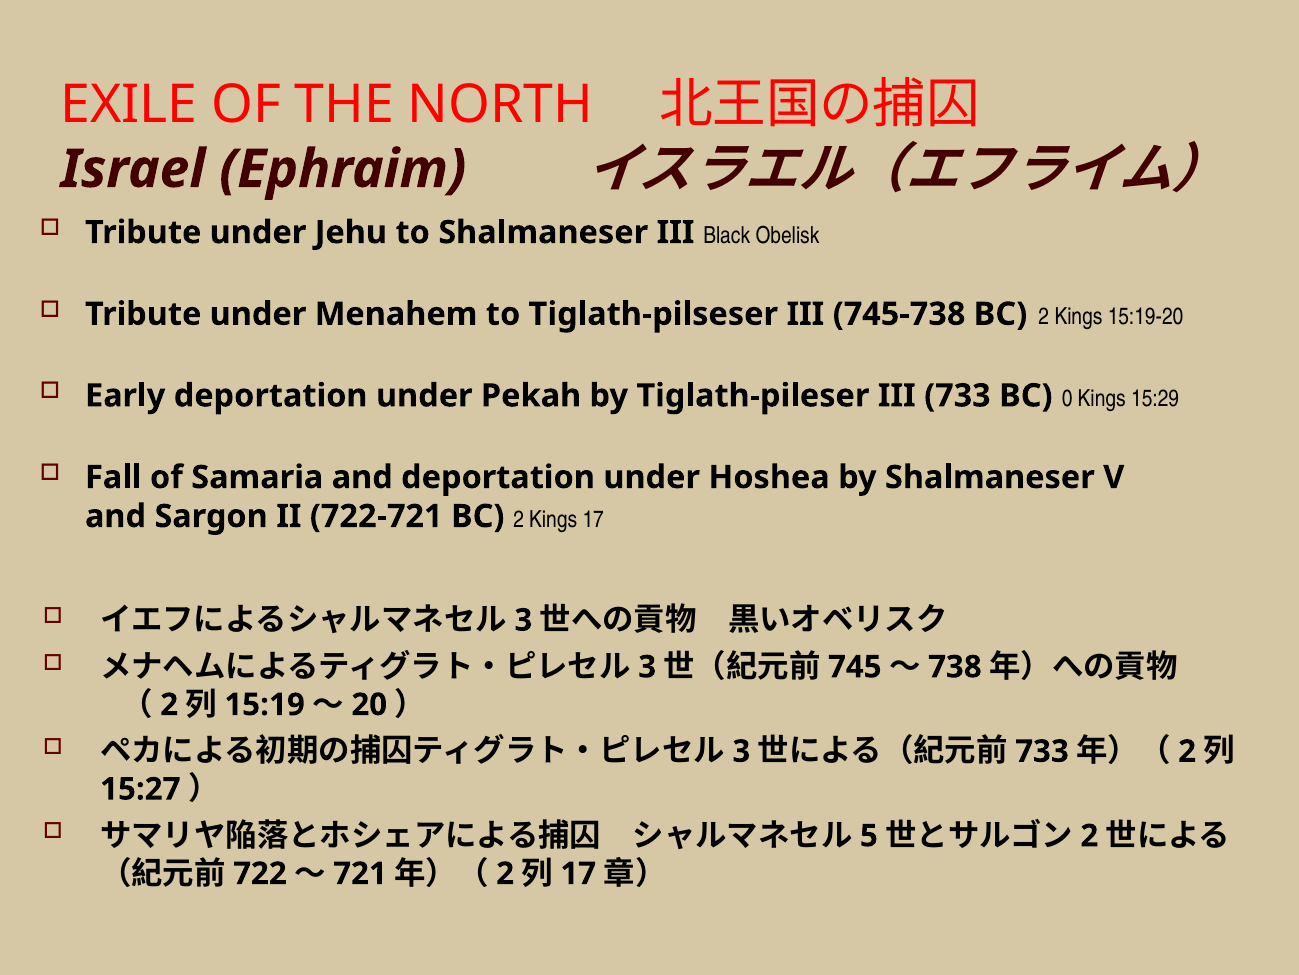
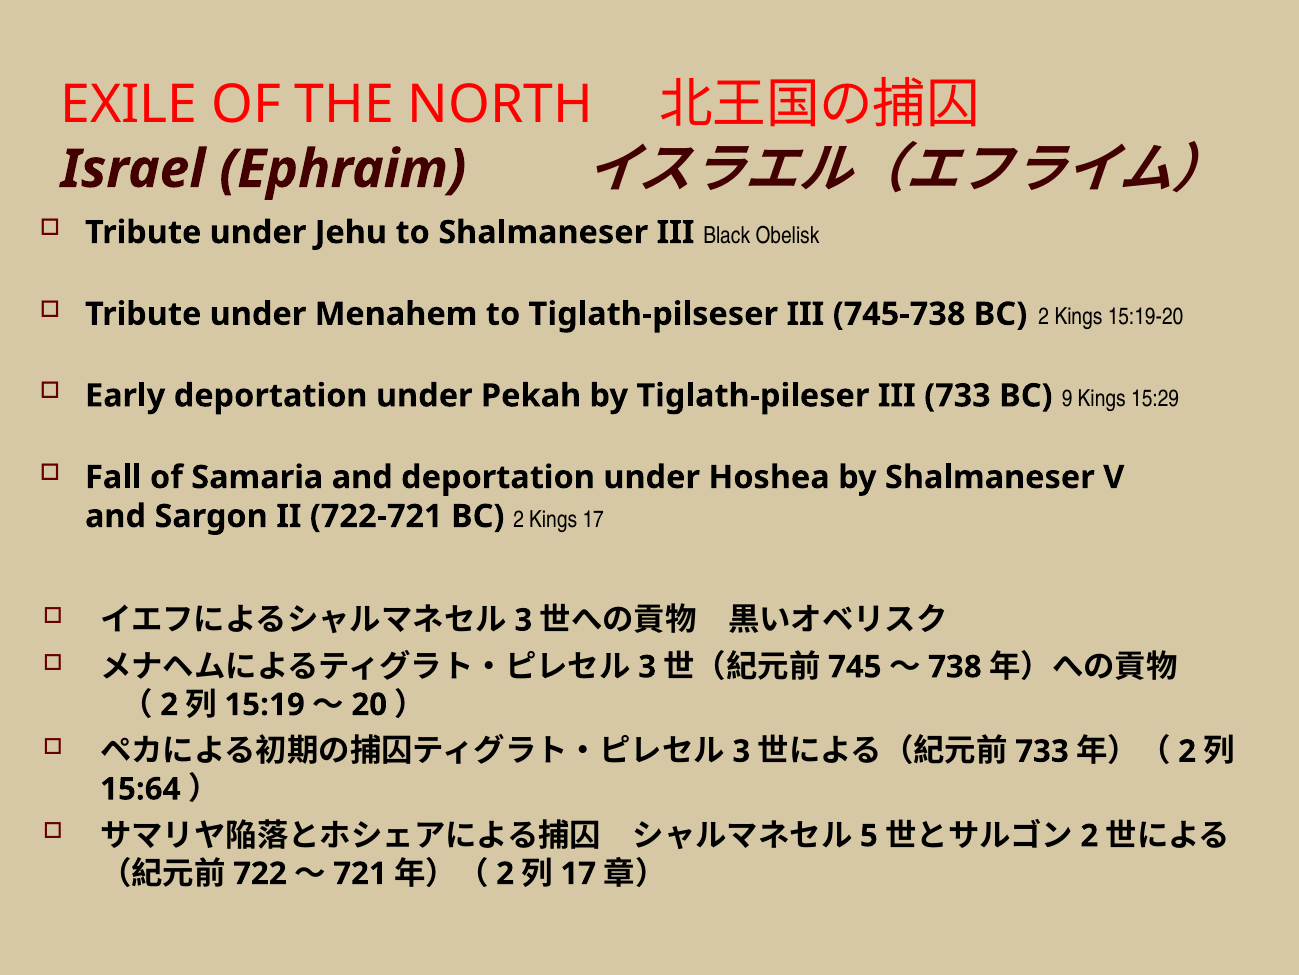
0: 0 -> 9
15:27: 15:27 -> 15:64
